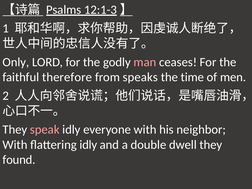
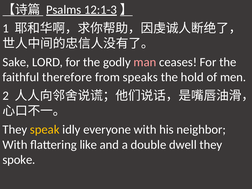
Only: Only -> Sake
time: time -> hold
speak colour: pink -> yellow
flattering idly: idly -> like
found: found -> spoke
